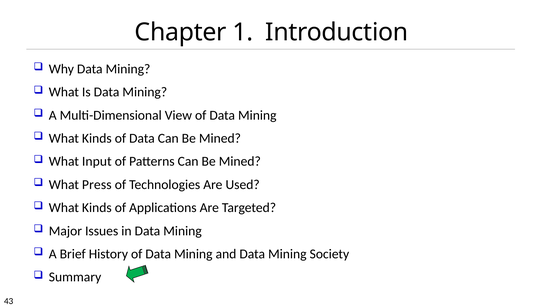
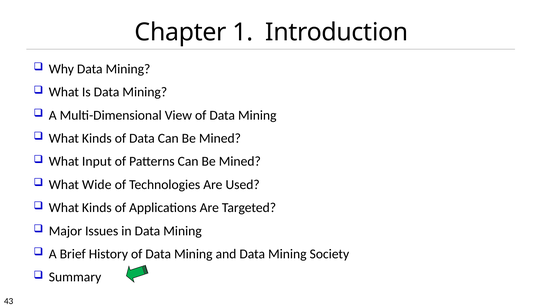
Press: Press -> Wide
